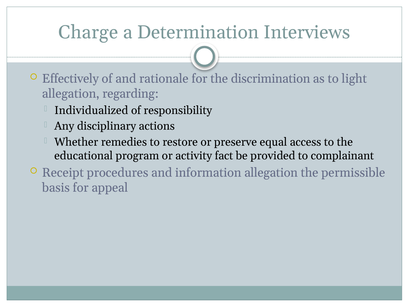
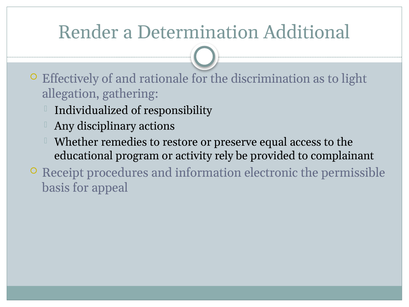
Charge: Charge -> Render
Interviews: Interviews -> Additional
regarding: regarding -> gathering
fact: fact -> rely
information allegation: allegation -> electronic
